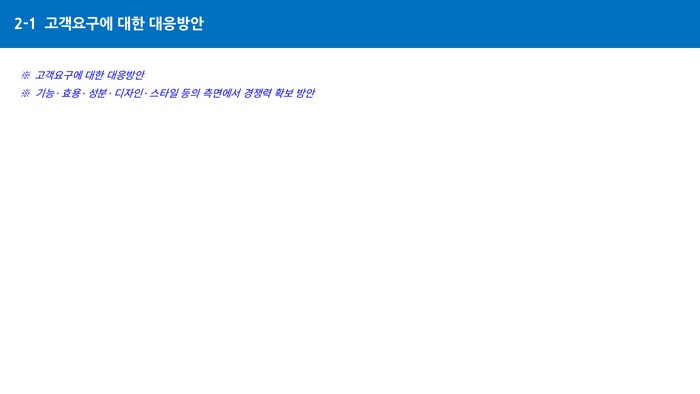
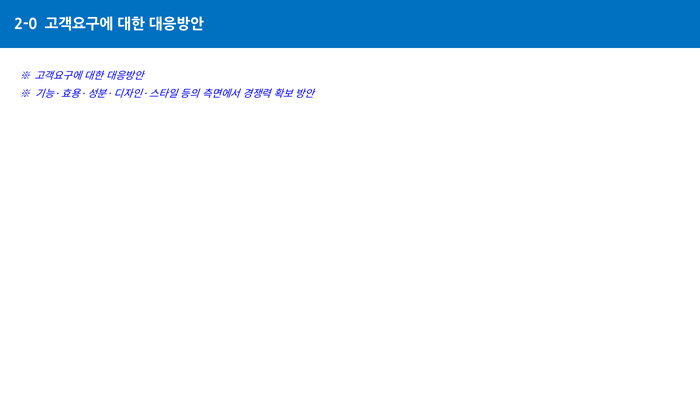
2-1: 2-1 -> 2-0
